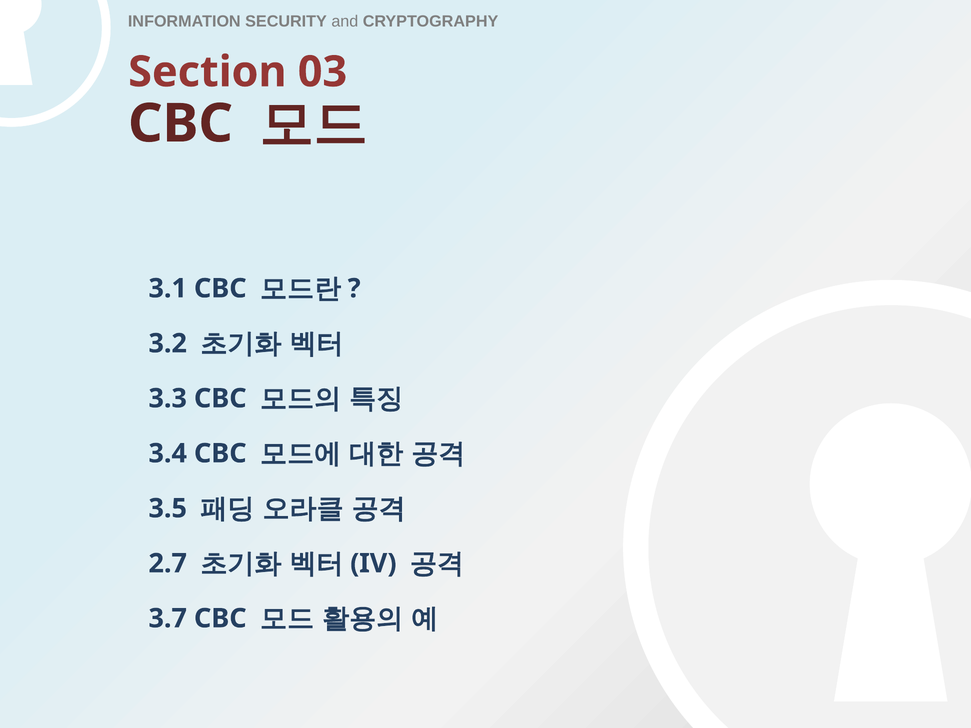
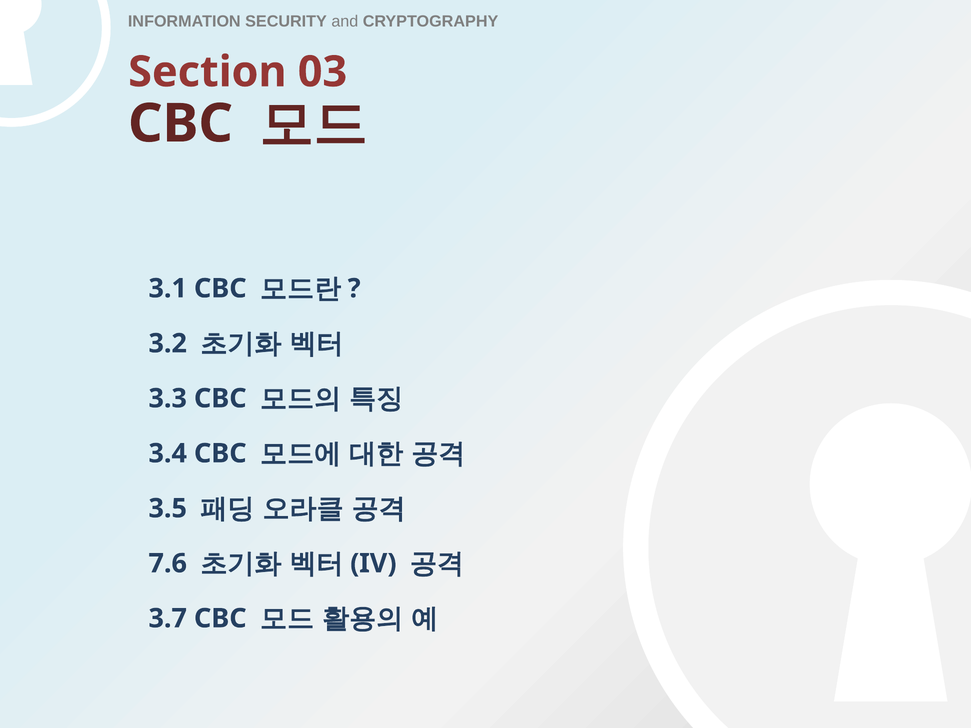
2.7: 2.7 -> 7.6
